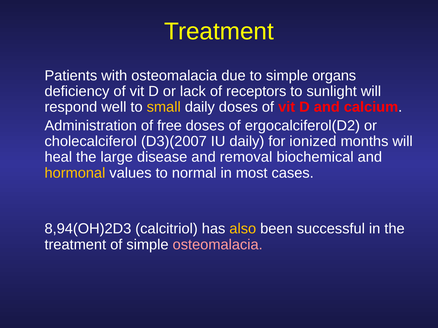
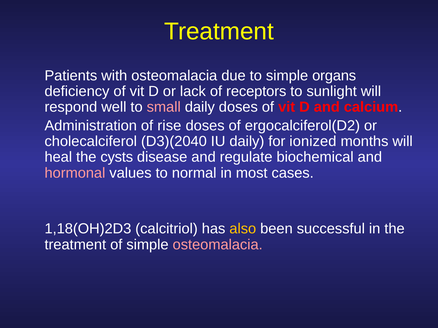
small colour: yellow -> pink
free: free -> rise
D3)(2007: D3)(2007 -> D3)(2040
large: large -> cysts
removal: removal -> regulate
hormonal colour: yellow -> pink
8,94(OH)2D3: 8,94(OH)2D3 -> 1,18(OH)2D3
